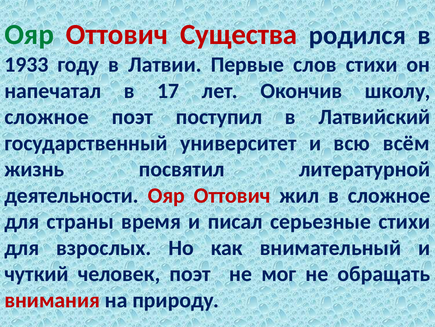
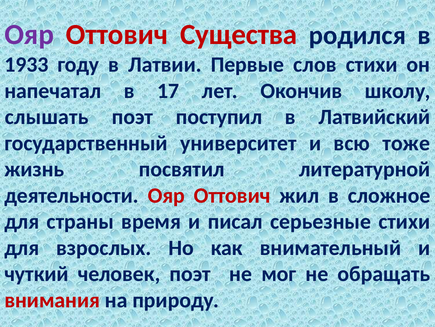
Ояр at (29, 35) colour: green -> purple
сложное at (47, 117): сложное -> слышать
всём: всём -> тоже
